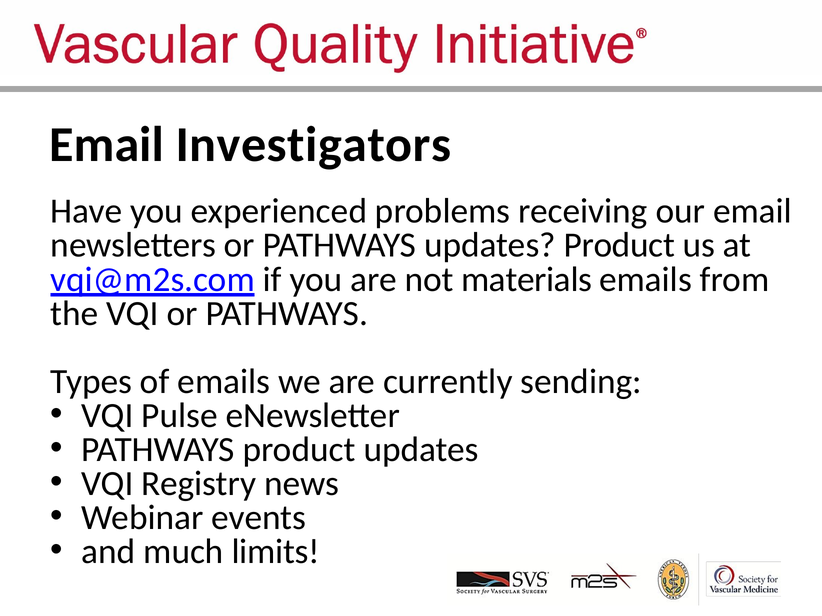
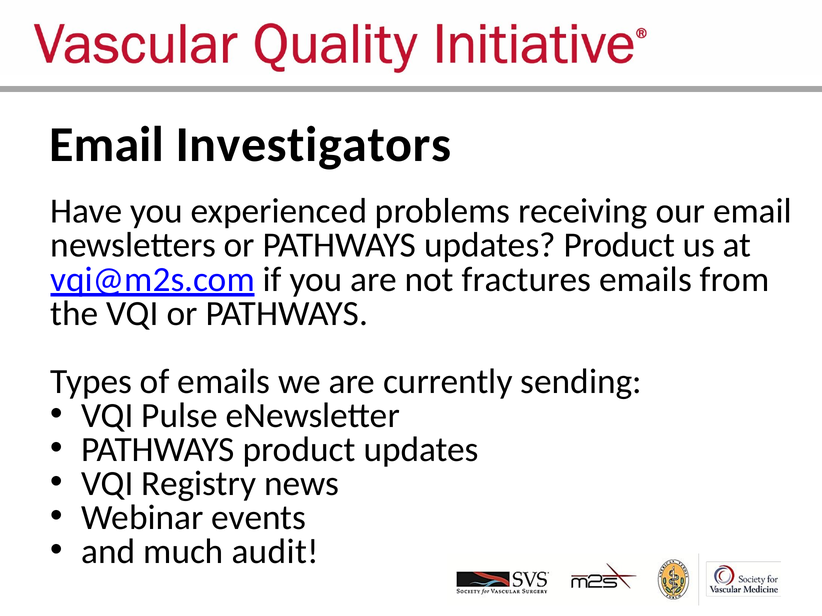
materials: materials -> fractures
limits: limits -> audit
